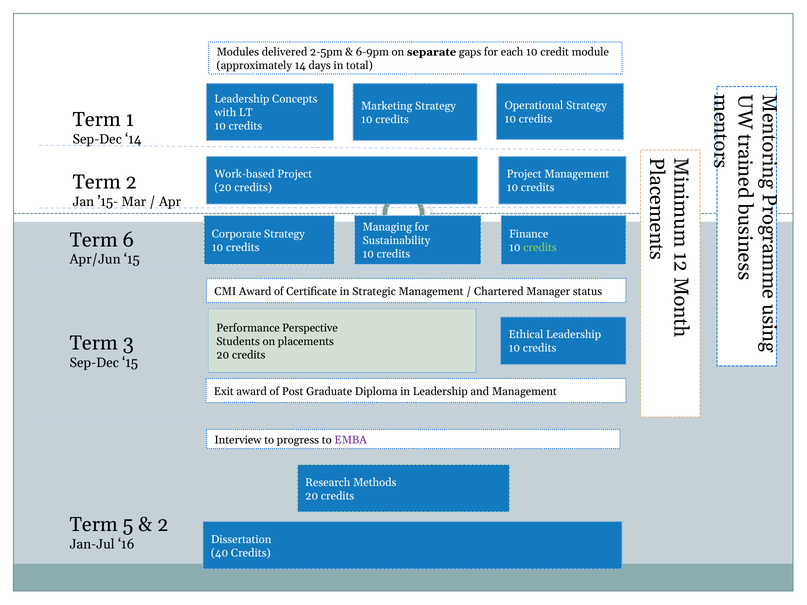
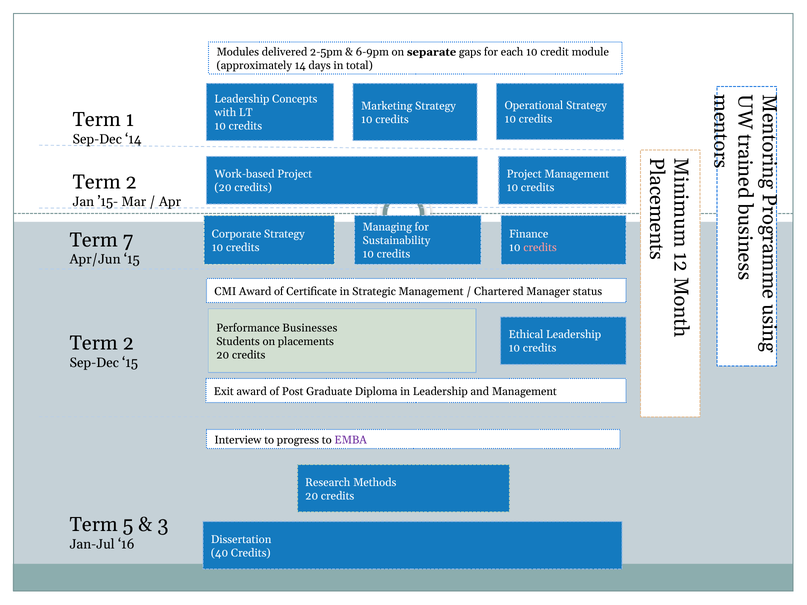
6: 6 -> 7
credits at (540, 247) colour: light green -> pink
Perspective: Perspective -> Businesses
3 at (128, 343): 3 -> 2
2 at (163, 525): 2 -> 3
